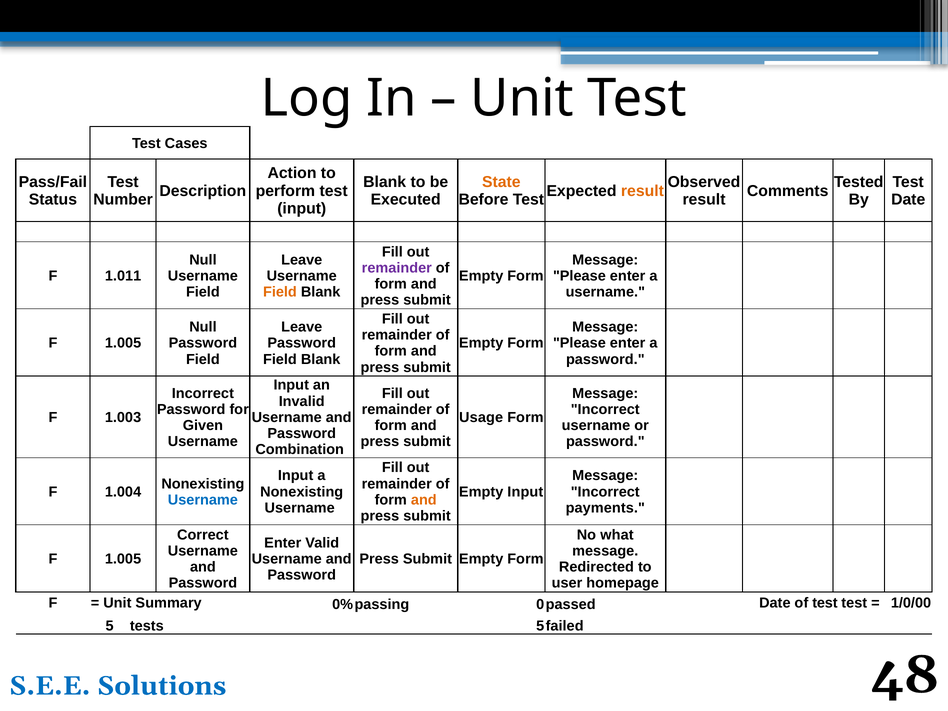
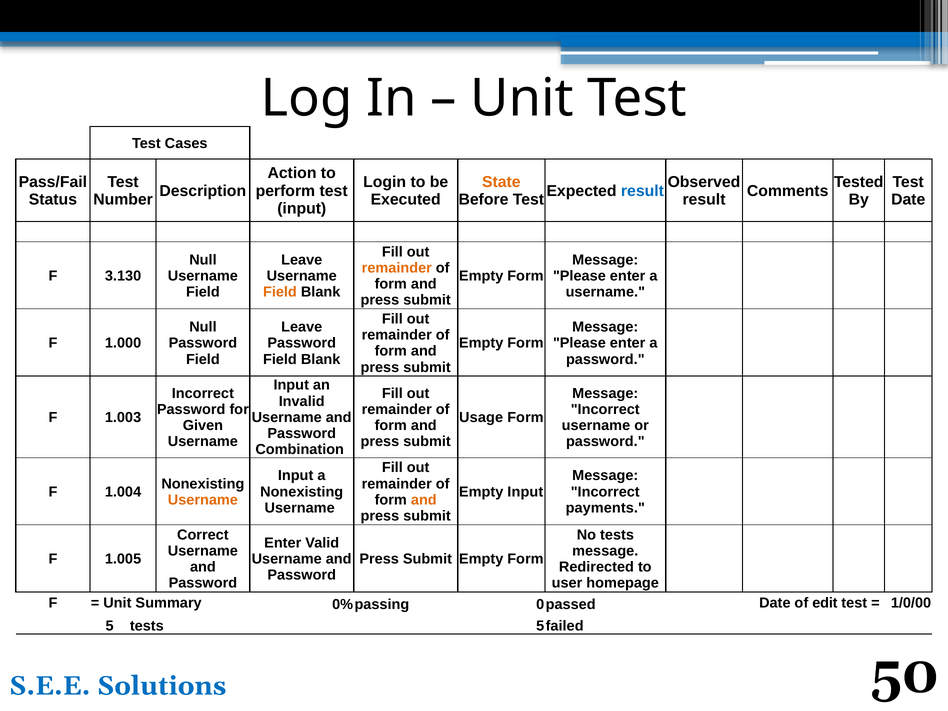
Blank at (385, 182): Blank -> Login
result at (642, 191) colour: orange -> blue
remainder at (397, 268) colour: purple -> orange
1.011: 1.011 -> 3.130
1.005 at (123, 343): 1.005 -> 1.000
Username at (203, 500) colour: blue -> orange
No what: what -> tests
of test: test -> edit
48: 48 -> 50
